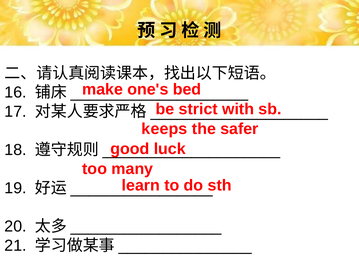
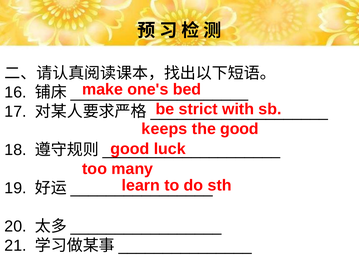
the safer: safer -> good
